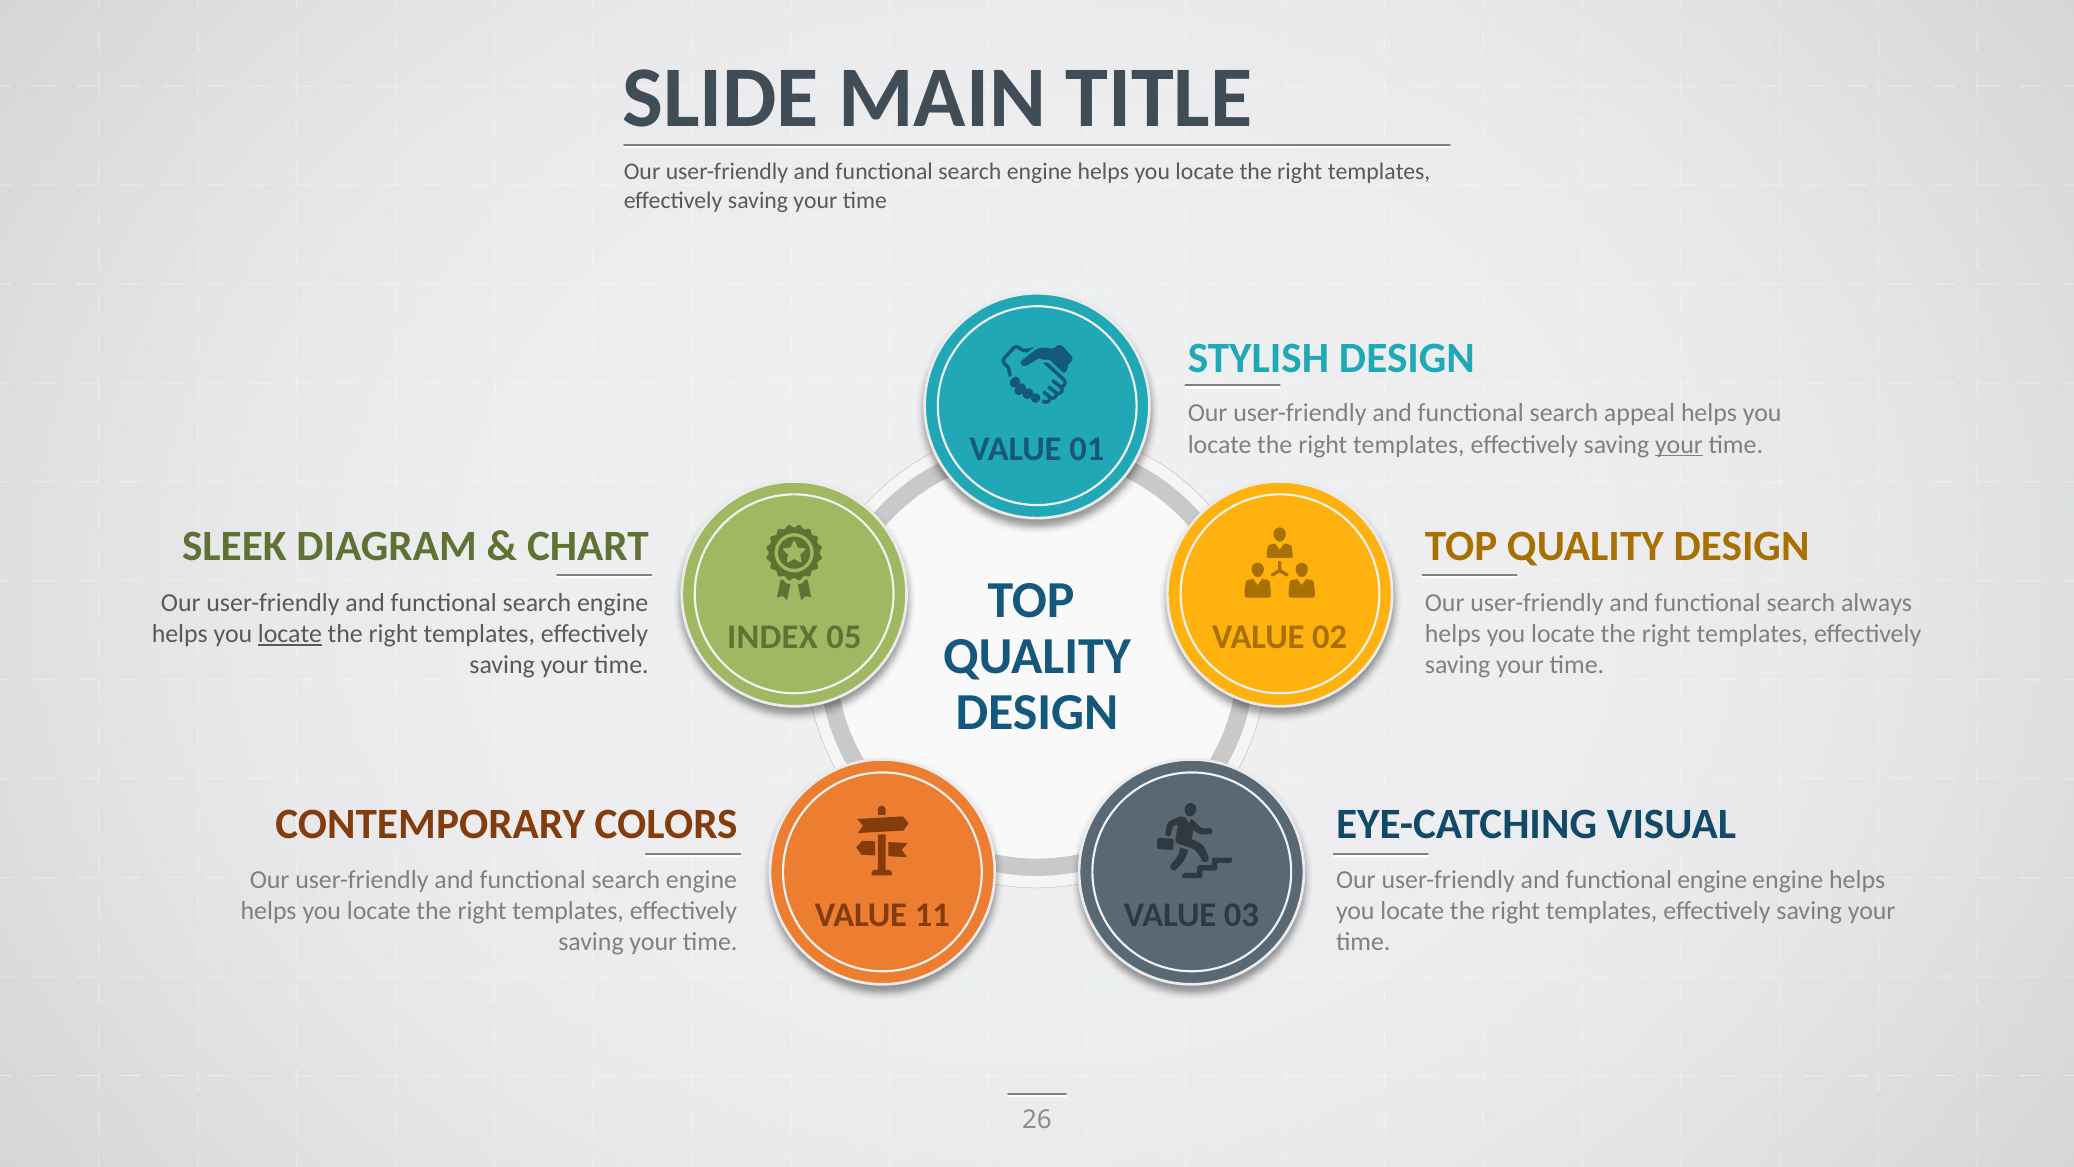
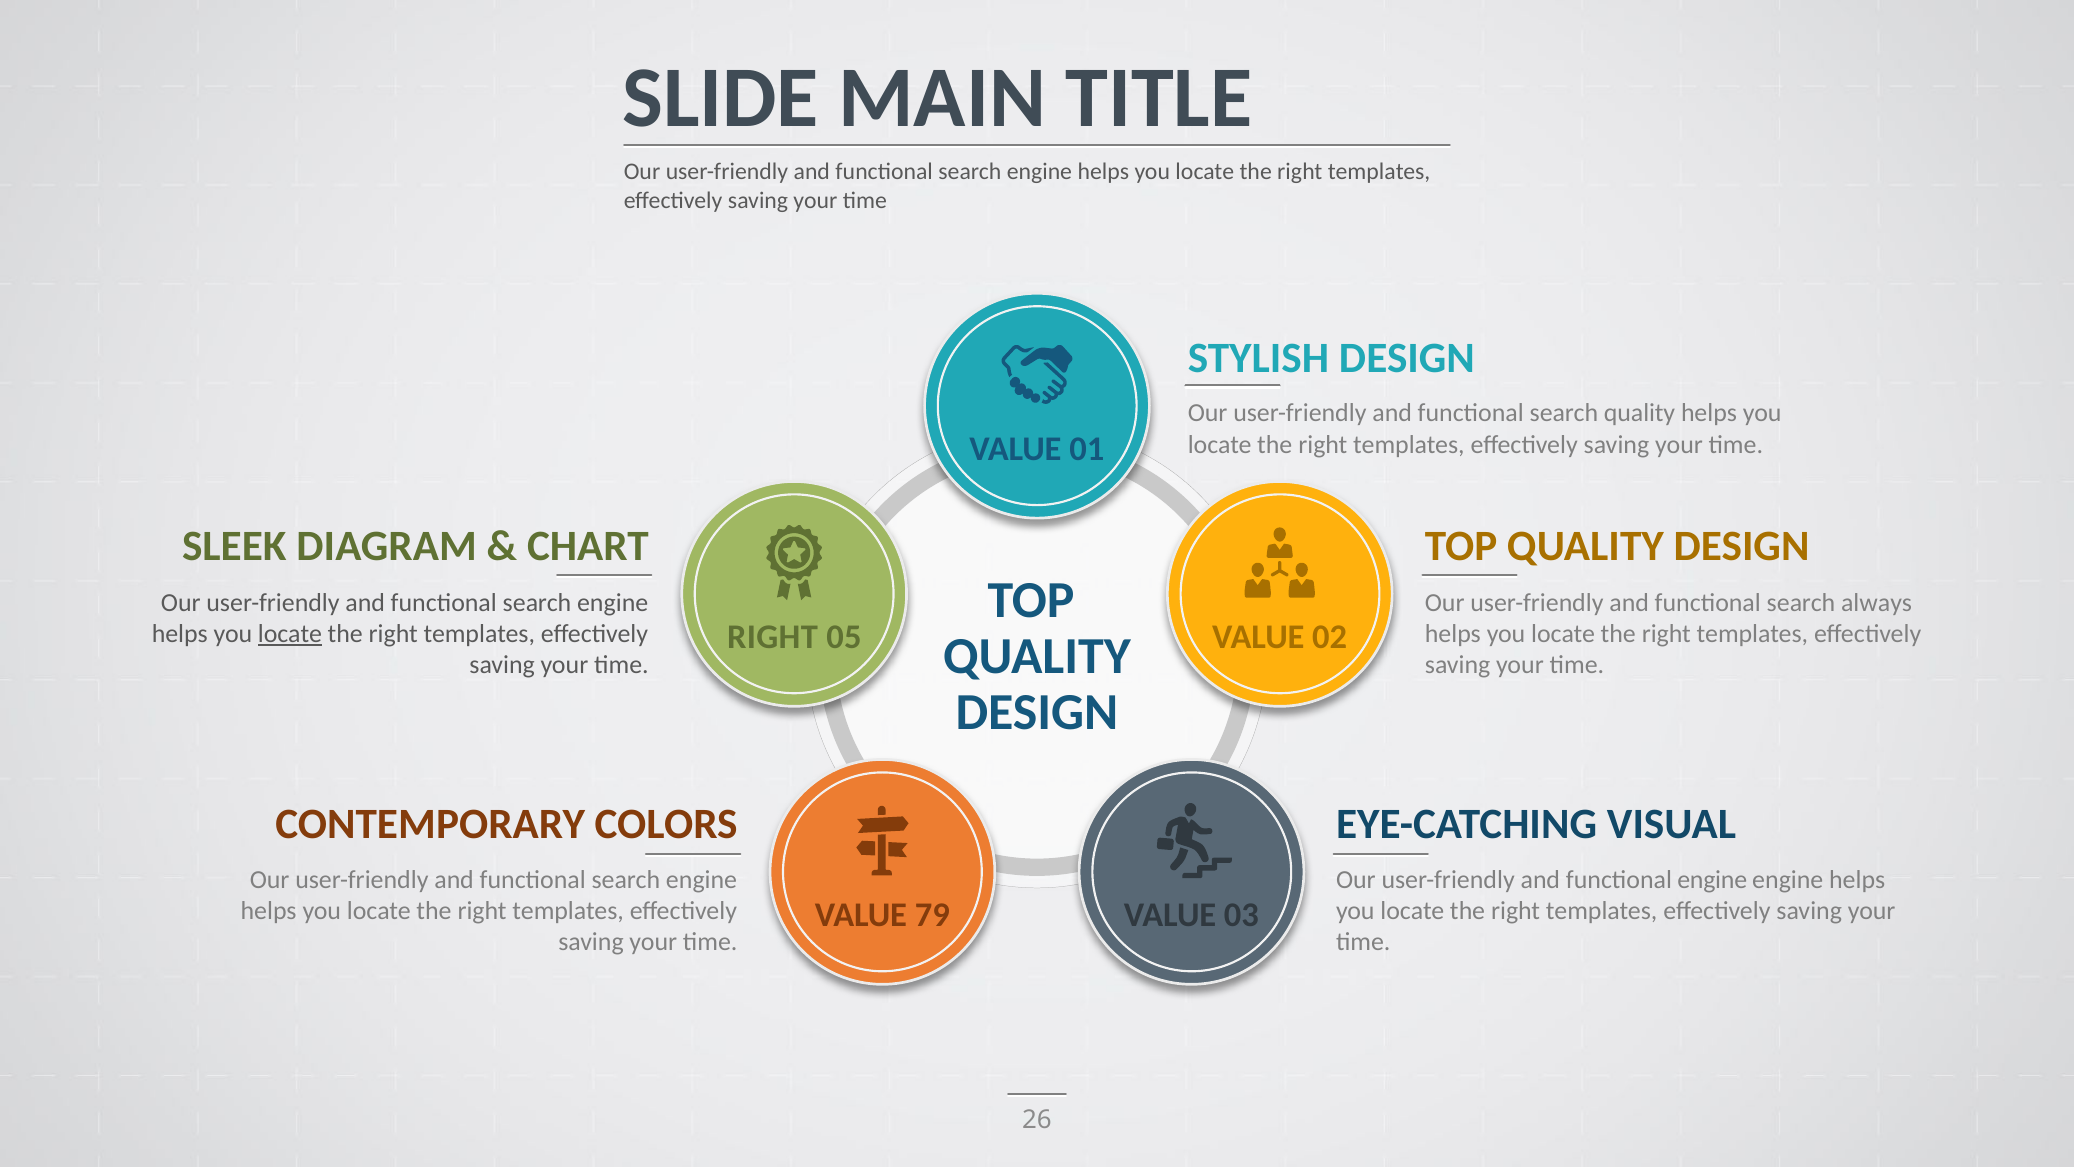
search appeal: appeal -> quality
your at (1679, 444) underline: present -> none
INDEX at (772, 637): INDEX -> RIGHT
11: 11 -> 79
